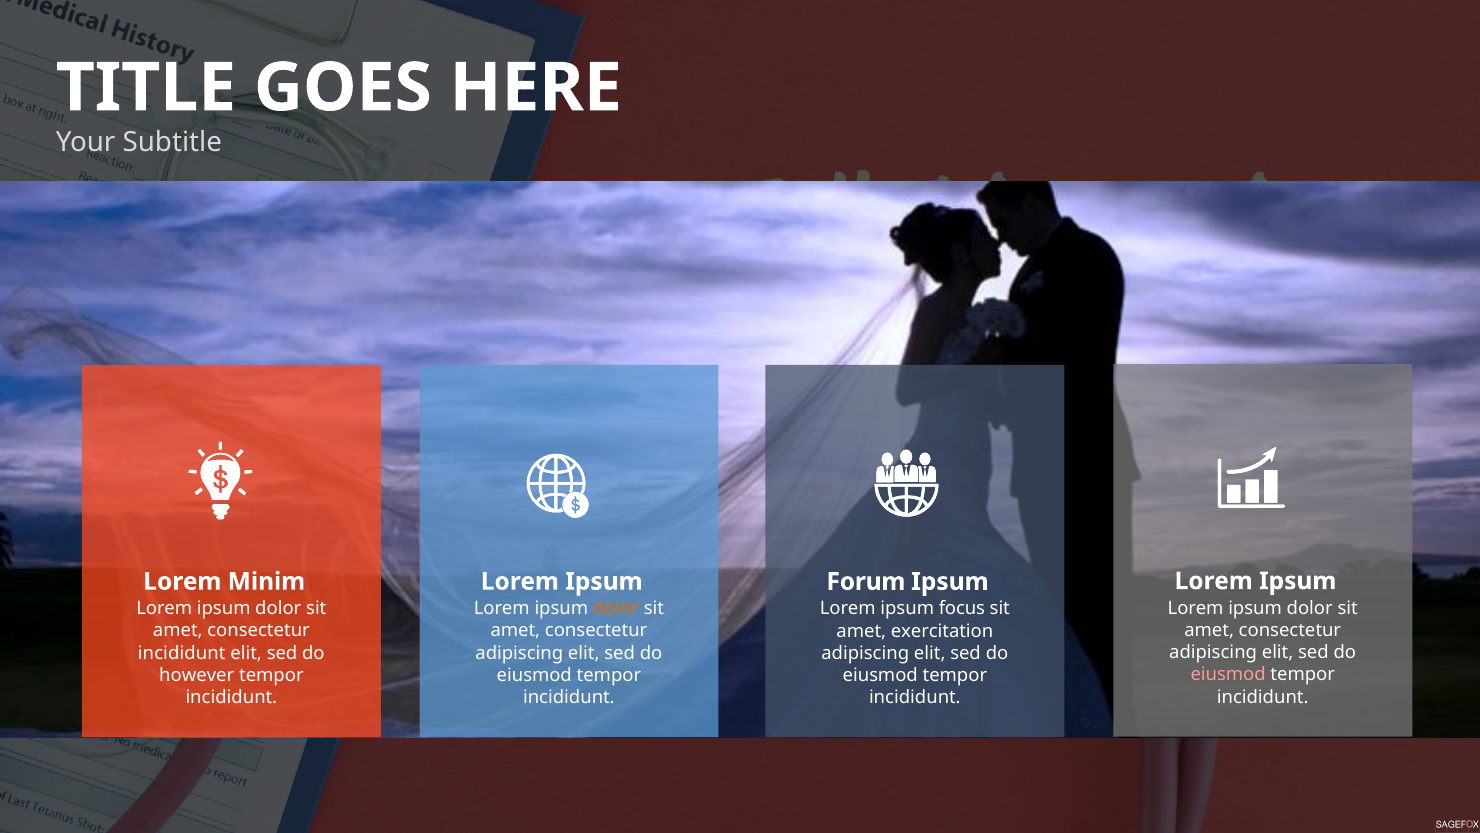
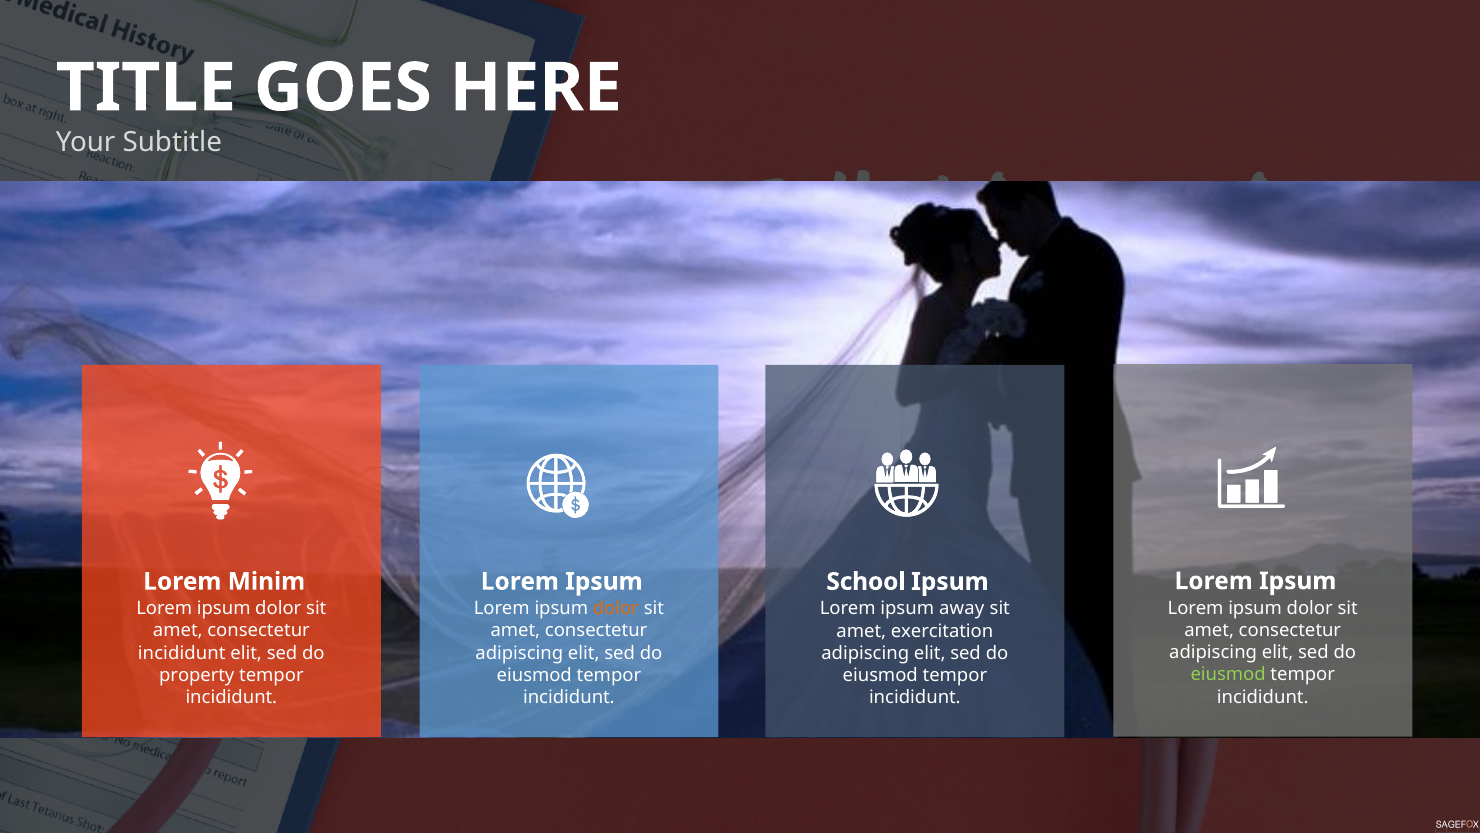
Forum: Forum -> School
focus: focus -> away
eiusmod at (1228, 674) colour: pink -> light green
however: however -> property
